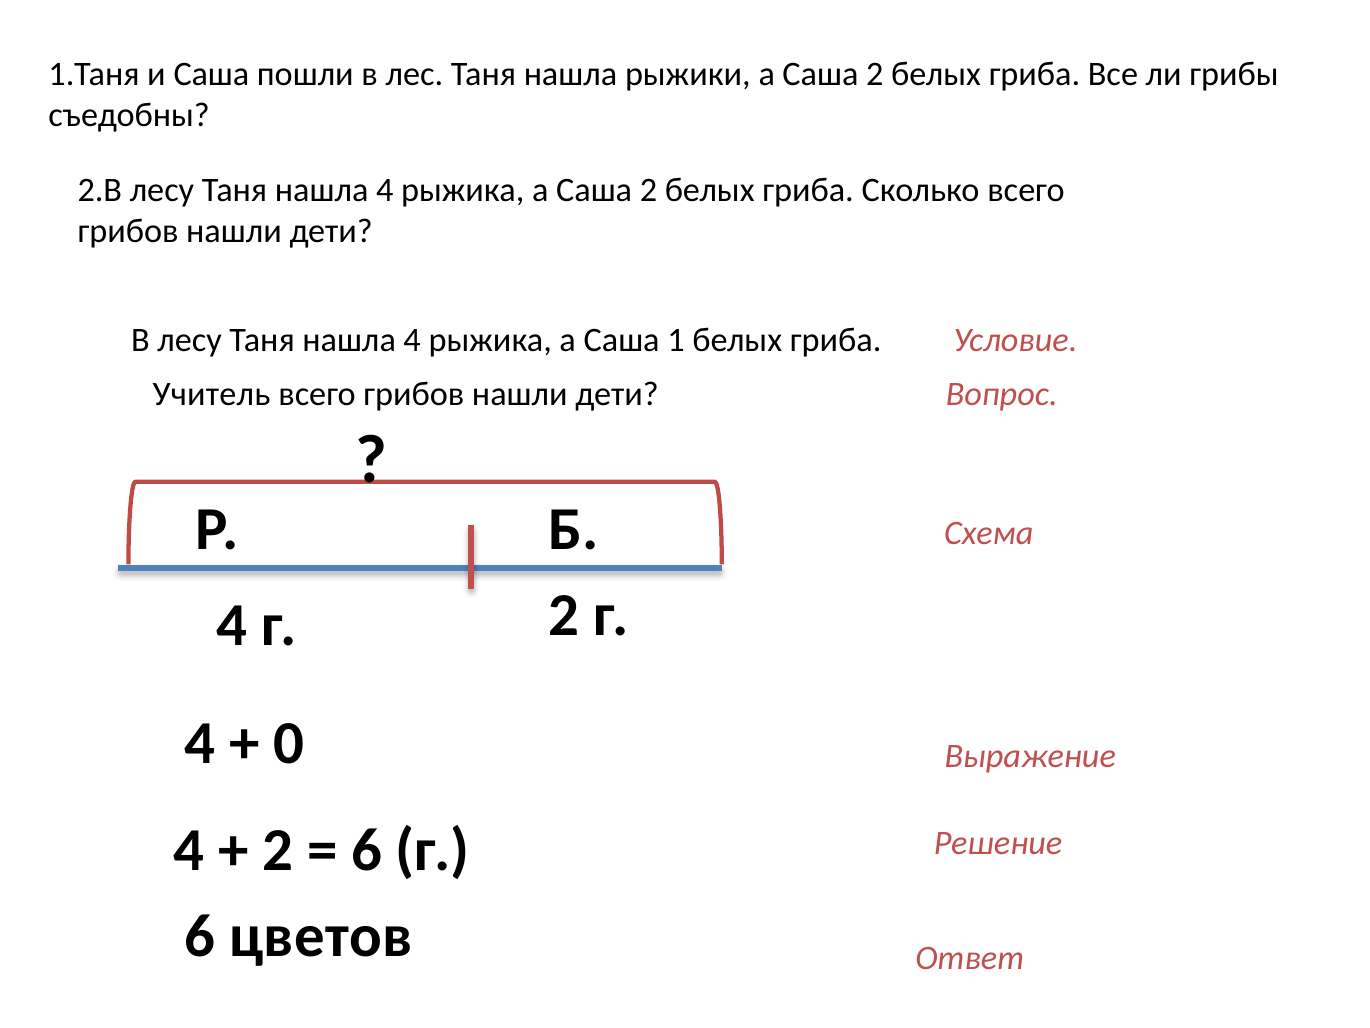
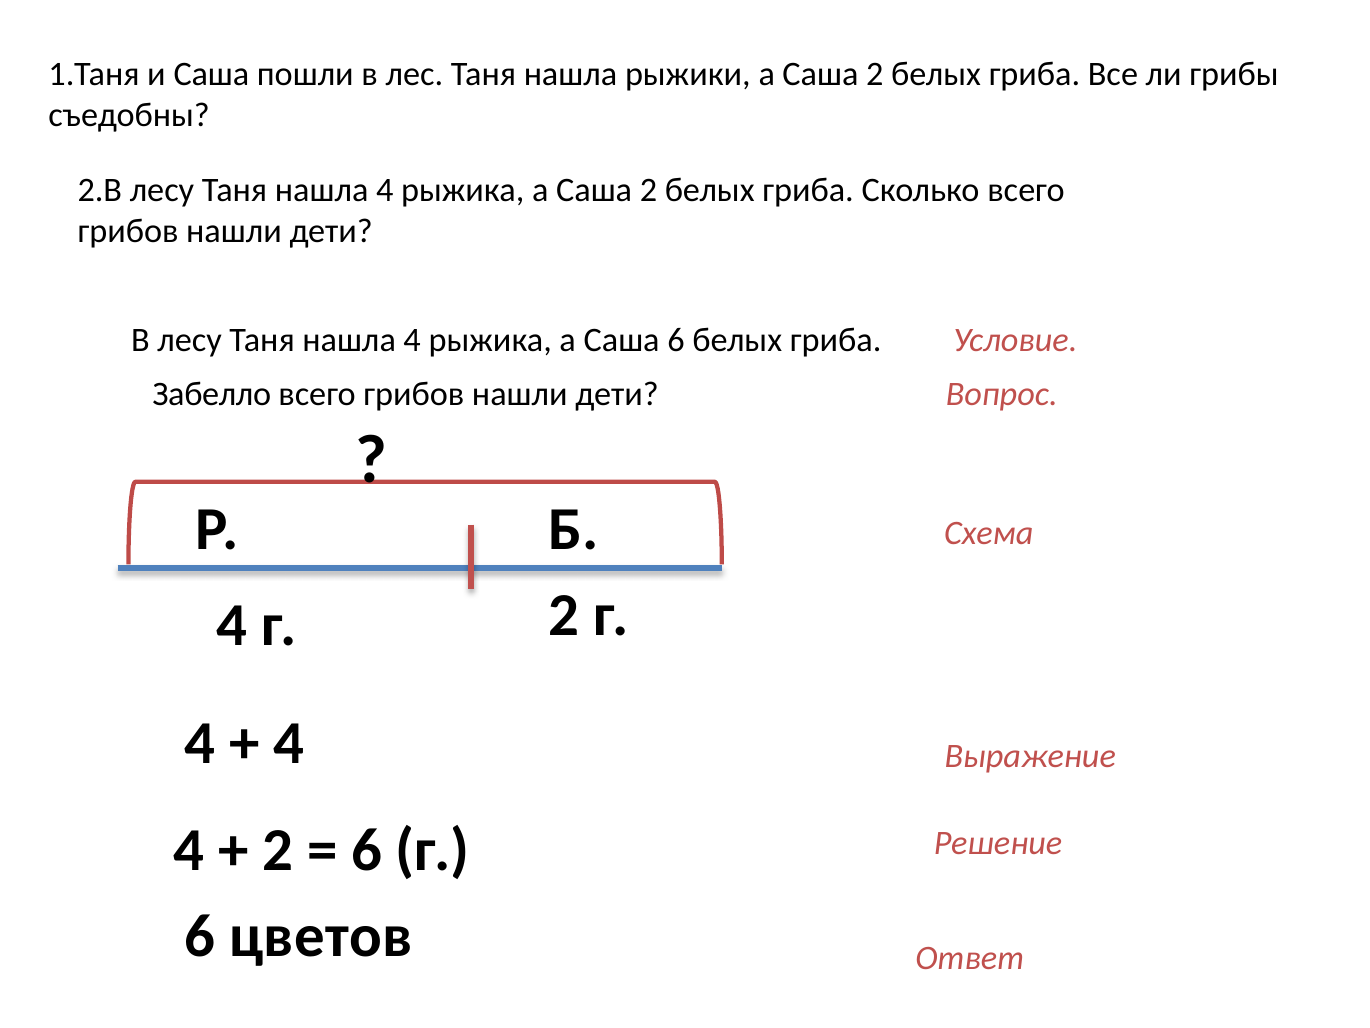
Саша 1: 1 -> 6
Учитель: Учитель -> Забелло
0 at (289, 743): 0 -> 4
